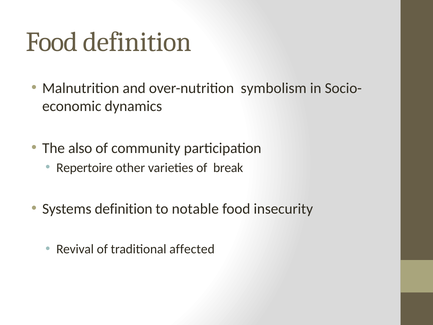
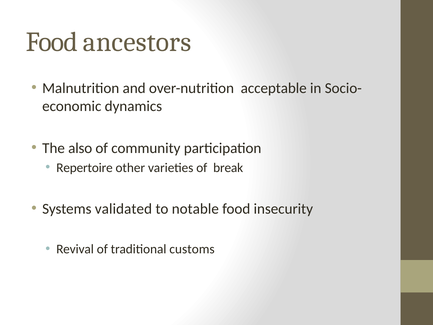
Food definition: definition -> ancestors
symbolism: symbolism -> acceptable
Systems definition: definition -> validated
affected: affected -> customs
